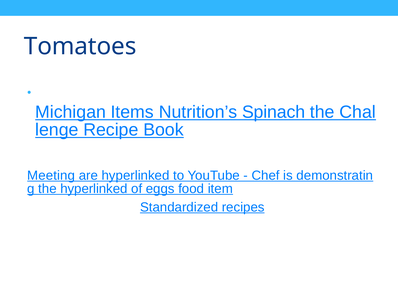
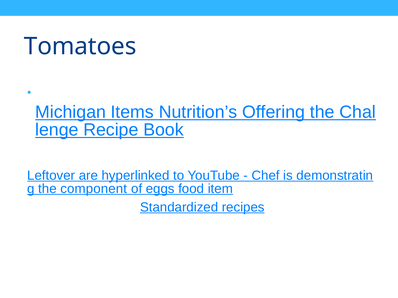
Spinach: Spinach -> Offering
Meeting: Meeting -> Leftover
the hyperlinked: hyperlinked -> component
